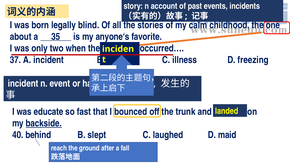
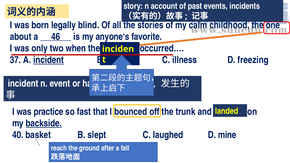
35: 35 -> 46
incident at (49, 60) underline: none -> present
educate: educate -> practice
behind: behind -> basket
maid: maid -> mine
